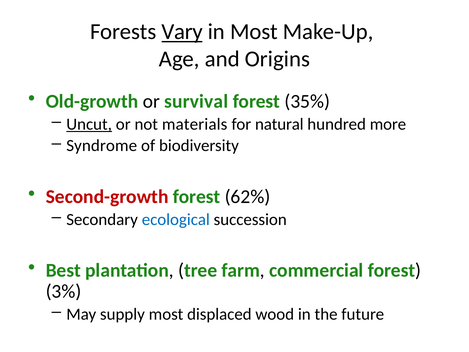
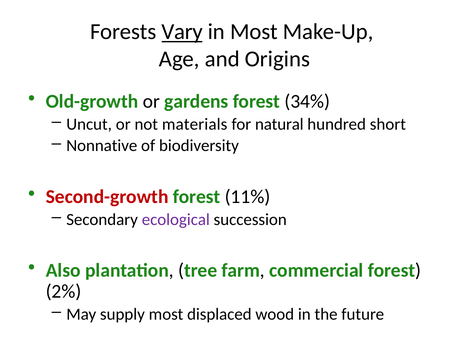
survival: survival -> gardens
35%: 35% -> 34%
Uncut underline: present -> none
more: more -> short
Syndrome: Syndrome -> Nonnative
62%: 62% -> 11%
ecological colour: blue -> purple
Best: Best -> Also
3%: 3% -> 2%
